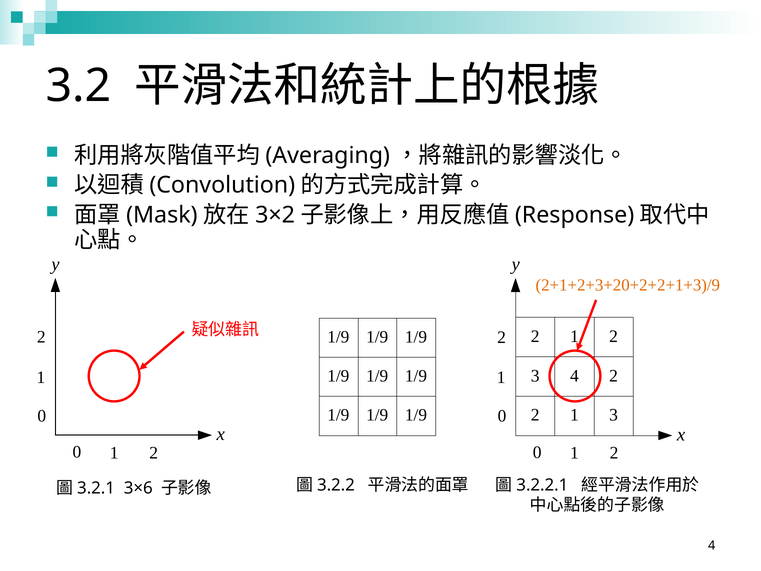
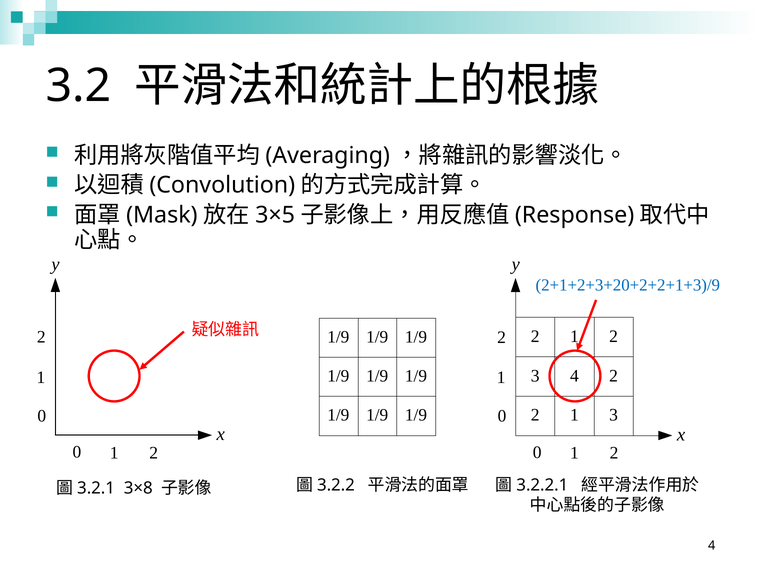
3×2: 3×2 -> 3×5
2+1+2+3+20+2+2+1+3)/9 colour: orange -> blue
3×6: 3×6 -> 3×8
